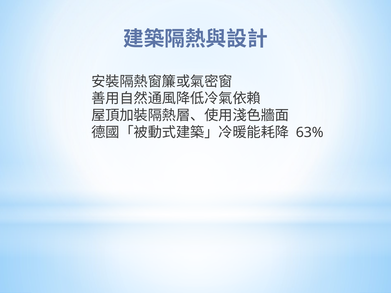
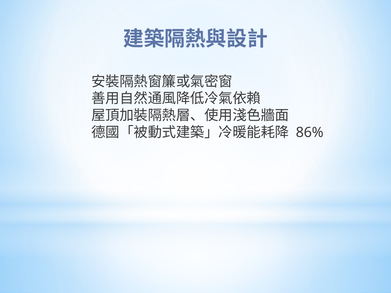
63%: 63% -> 86%
